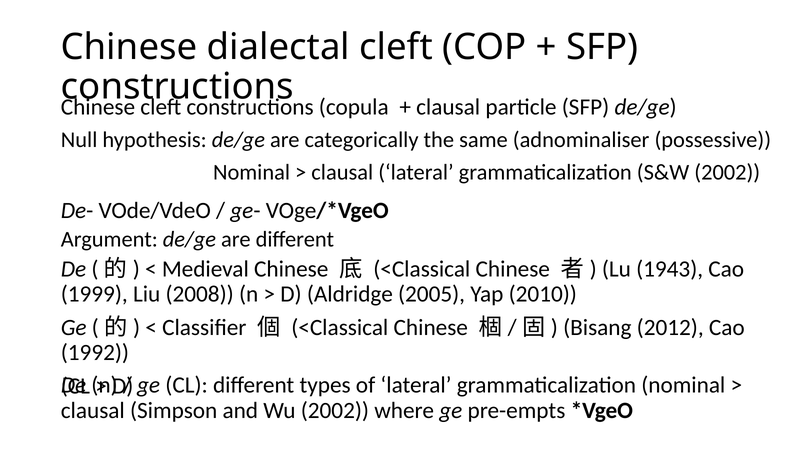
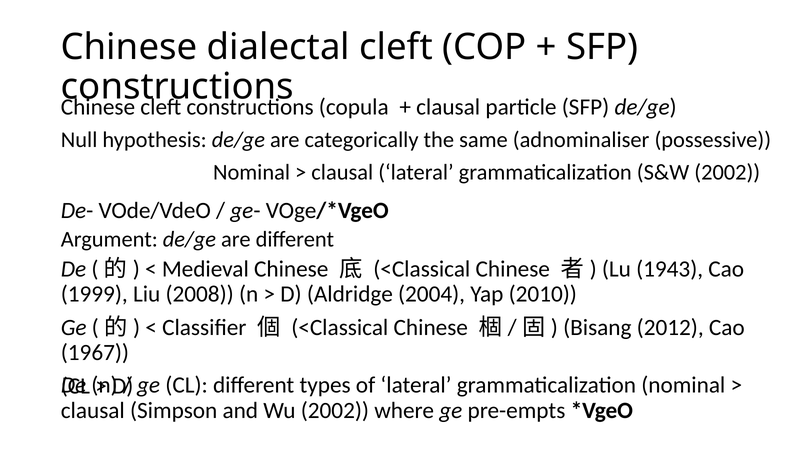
2005: 2005 -> 2004
1992: 1992 -> 1967
